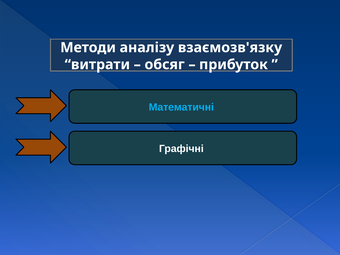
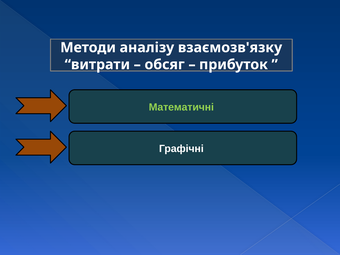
Математичні colour: light blue -> light green
